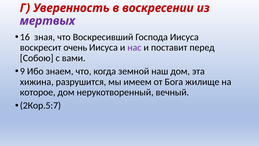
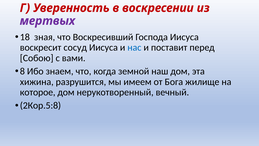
16: 16 -> 18
очень: очень -> сосуд
нас colour: purple -> blue
9: 9 -> 8
2Кор.5:7: 2Кор.5:7 -> 2Кор.5:8
